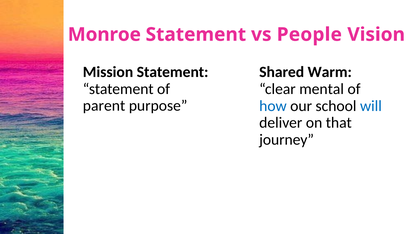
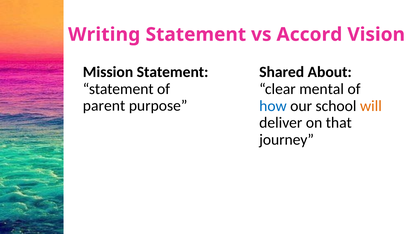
Monroe: Monroe -> Writing
People: People -> Accord
Warm: Warm -> About
will colour: blue -> orange
